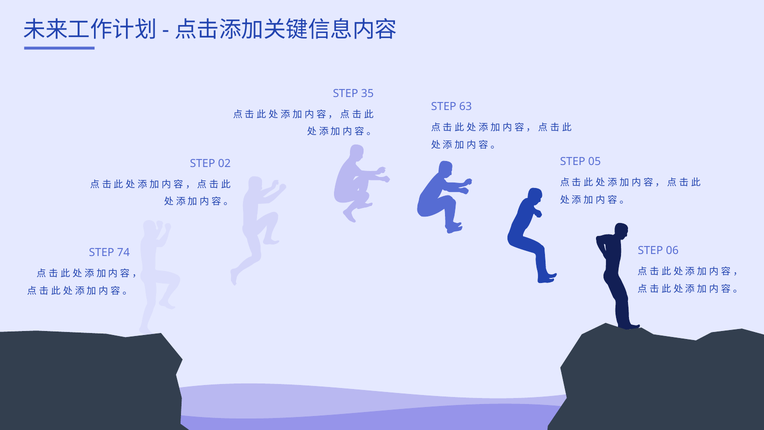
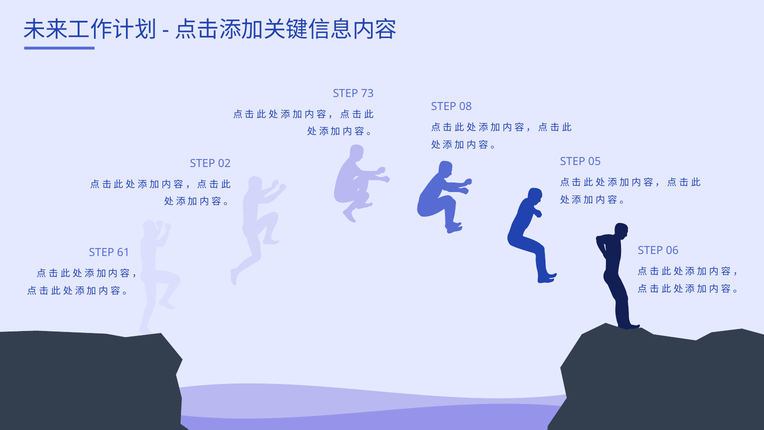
35: 35 -> 73
63: 63 -> 08
74: 74 -> 61
